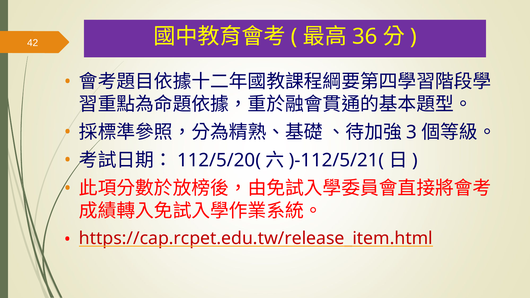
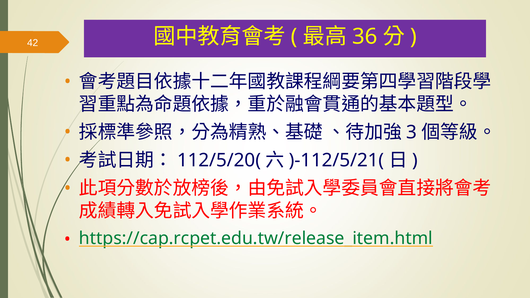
https://cap.rcpet.edu.tw/release_item.html colour: red -> green
